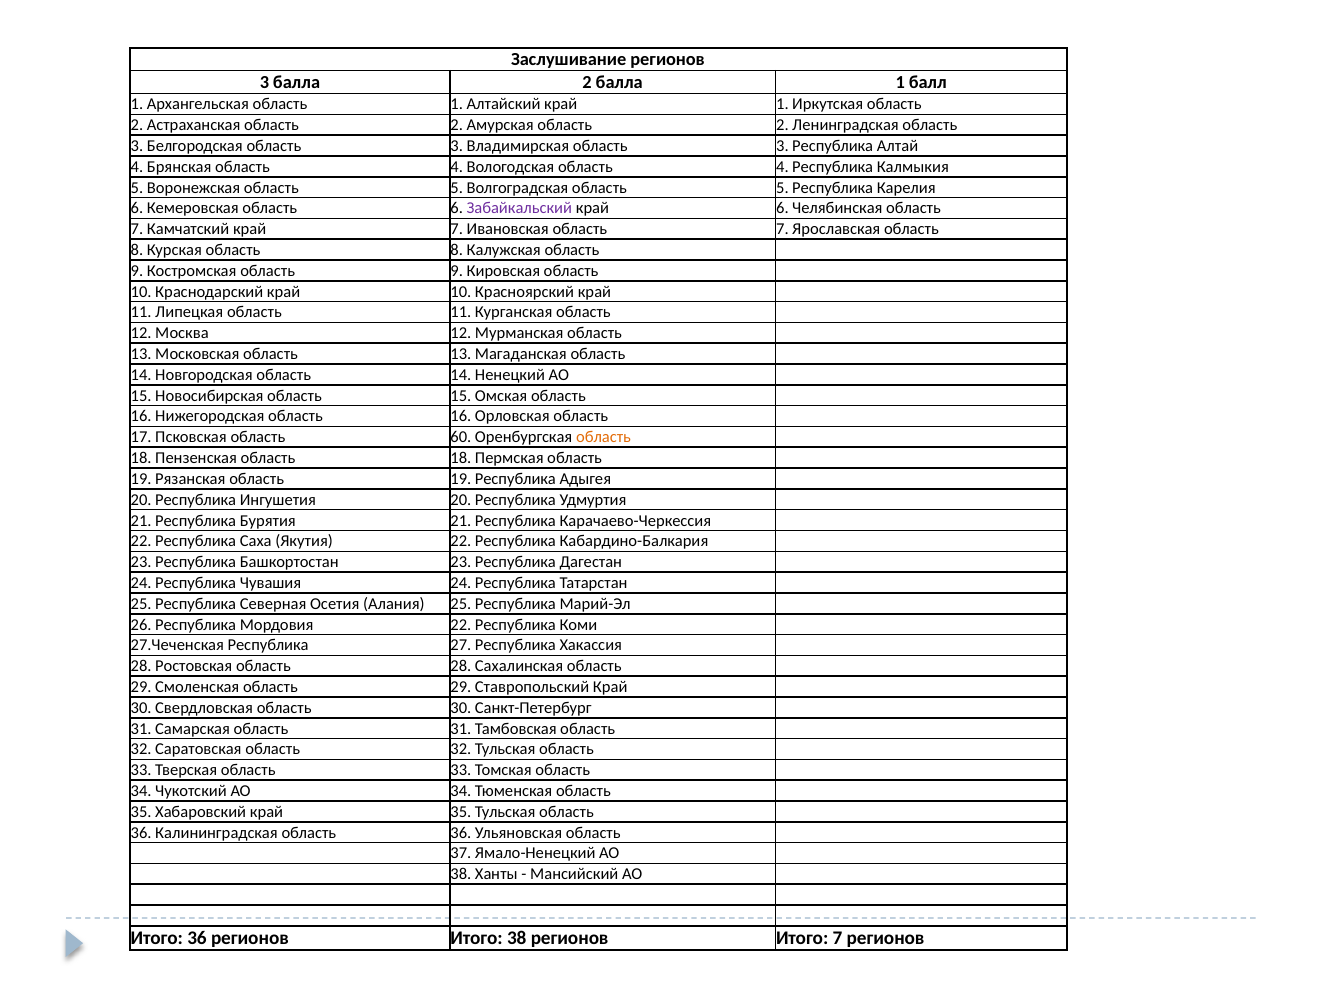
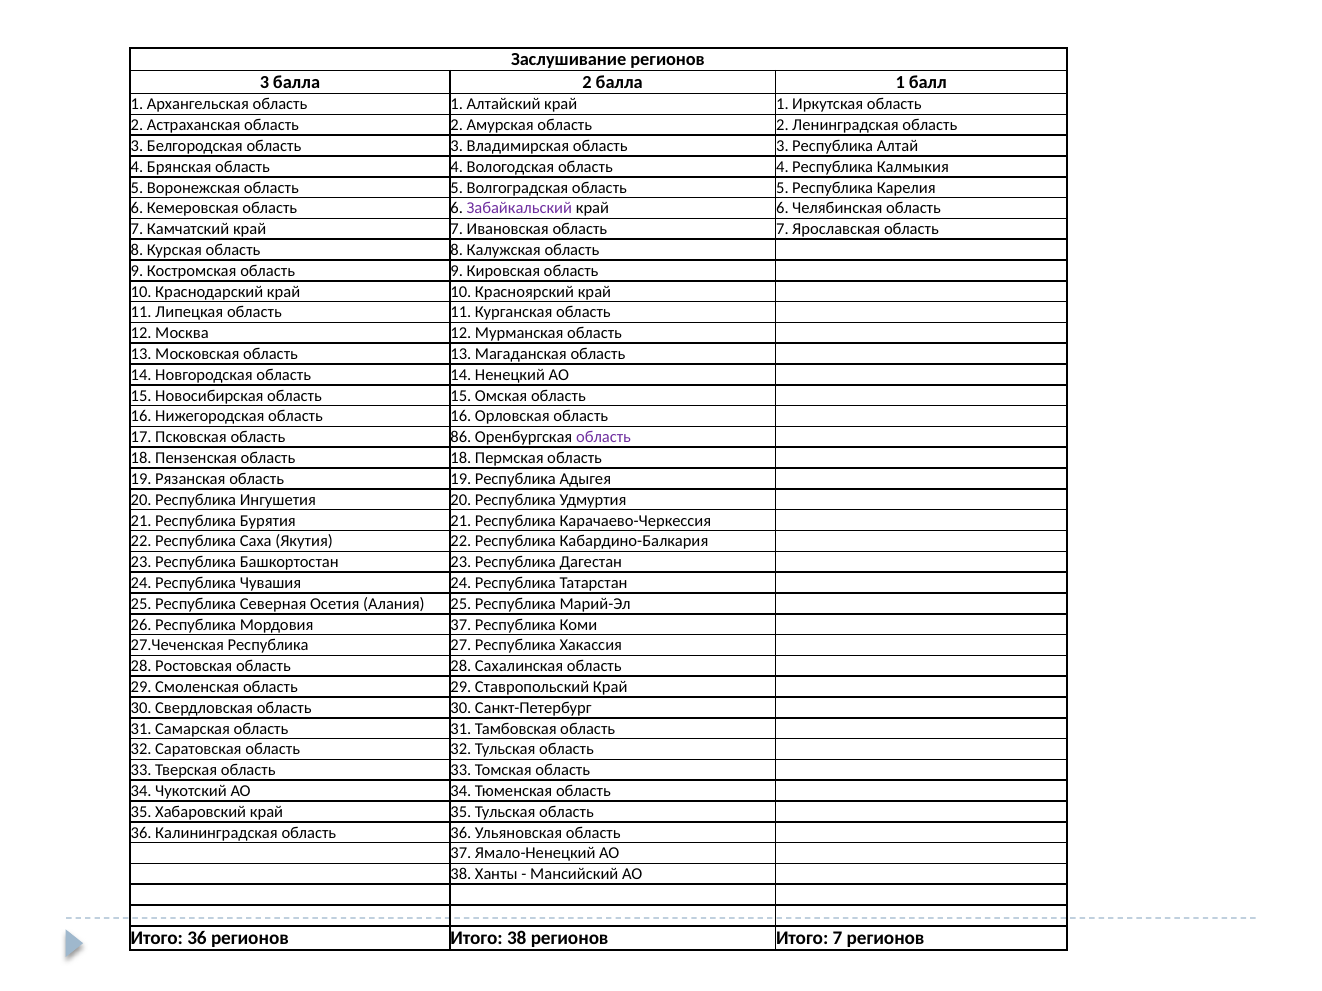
60: 60 -> 86
область at (604, 438) colour: orange -> purple
Мордовия 22: 22 -> 37
